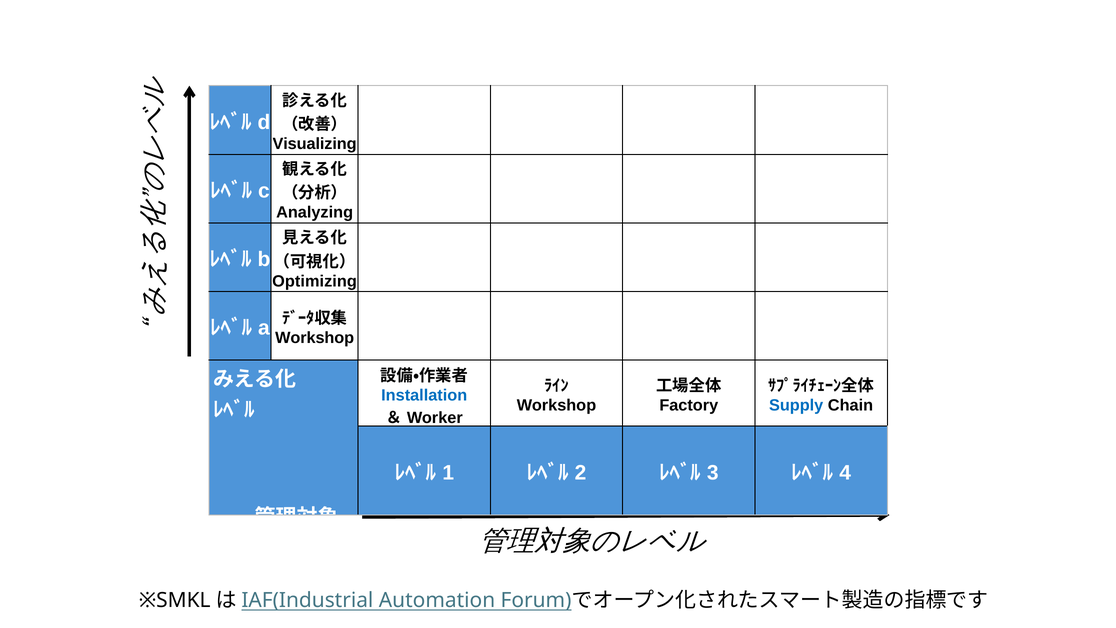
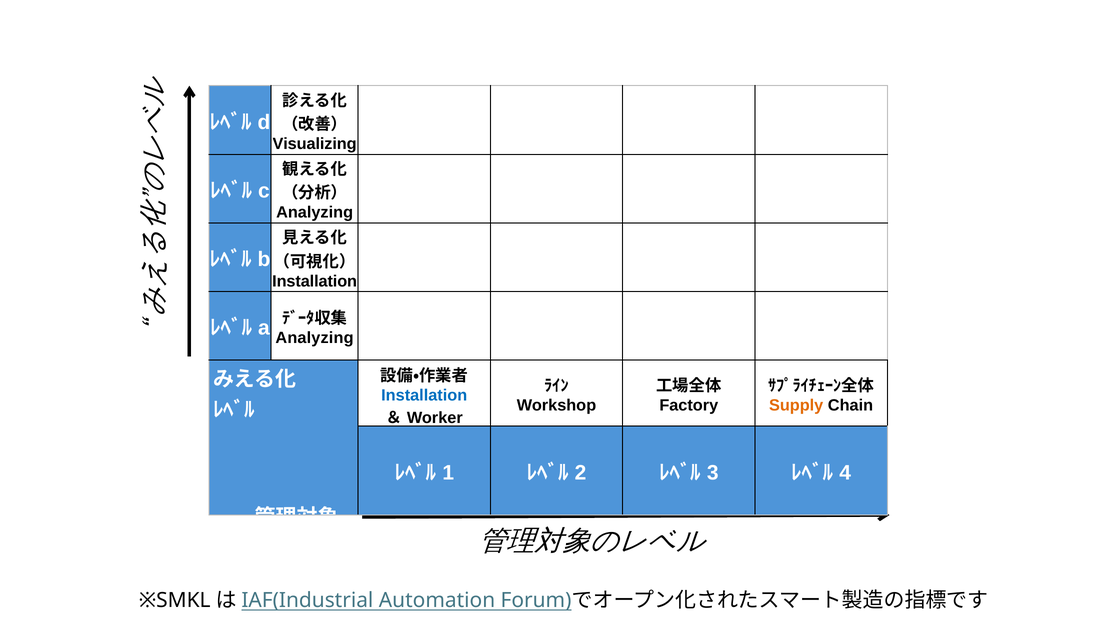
Optimizing at (315, 281): Optimizing -> Installation
Workshop at (315, 338): Workshop -> Analyzing
Supply colour: blue -> orange
